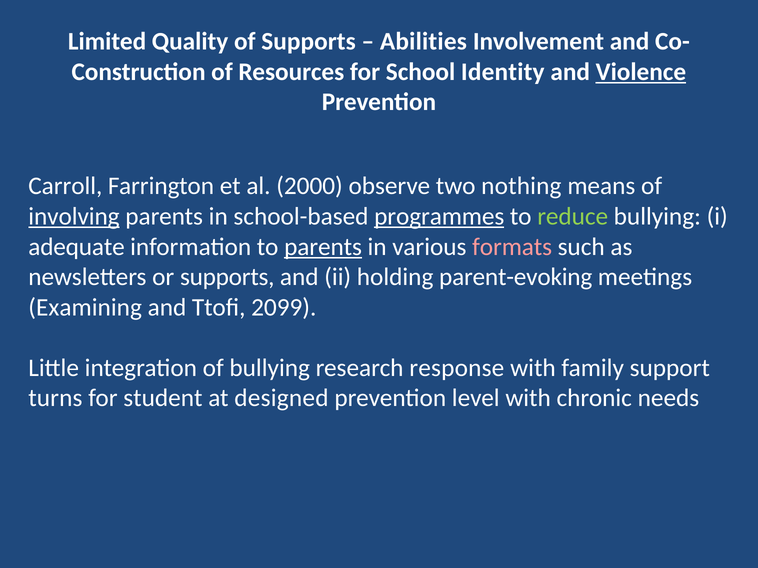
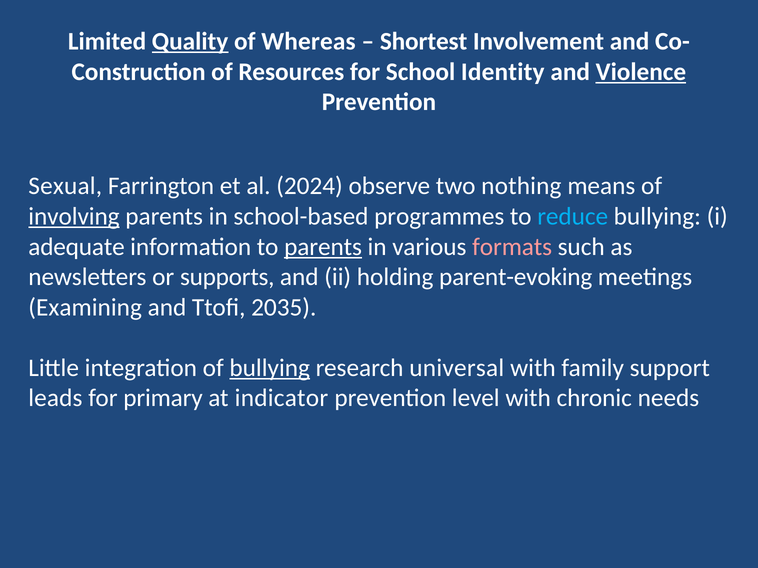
Quality underline: none -> present
of Supports: Supports -> Whereas
Abilities: Abilities -> Shortest
Carroll: Carroll -> Sexual
2000: 2000 -> 2024
programmes underline: present -> none
reduce colour: light green -> light blue
2099: 2099 -> 2035
bullying at (270, 368) underline: none -> present
response: response -> universal
turns: turns -> leads
student: student -> primary
designed: designed -> indicator
